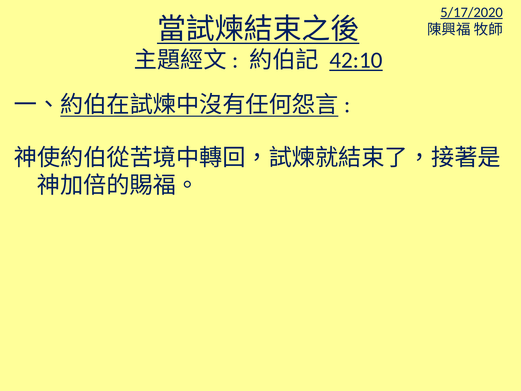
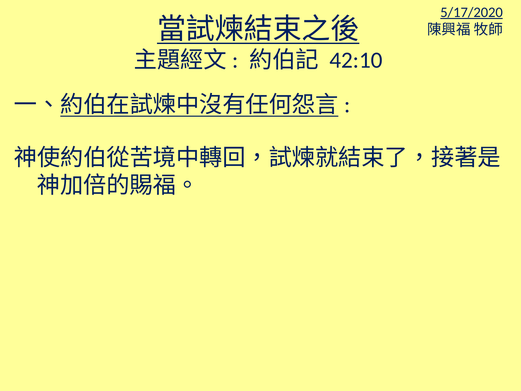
42:10 underline: present -> none
